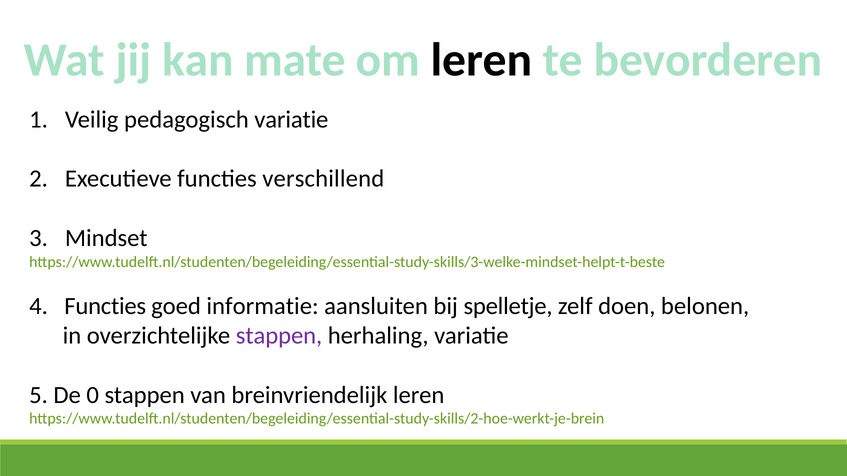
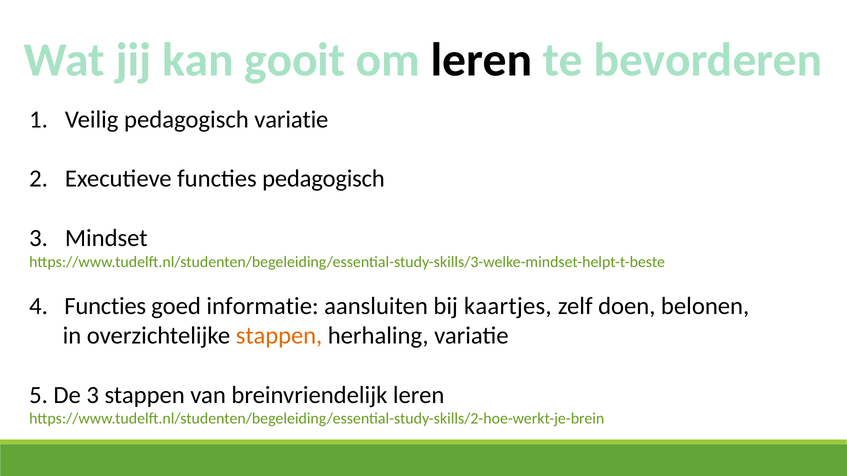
mate: mate -> gooit
functies verschillend: verschillend -> pedagogisch
spelletje: spelletje -> kaartjes
stappen at (279, 336) colour: purple -> orange
De 0: 0 -> 3
